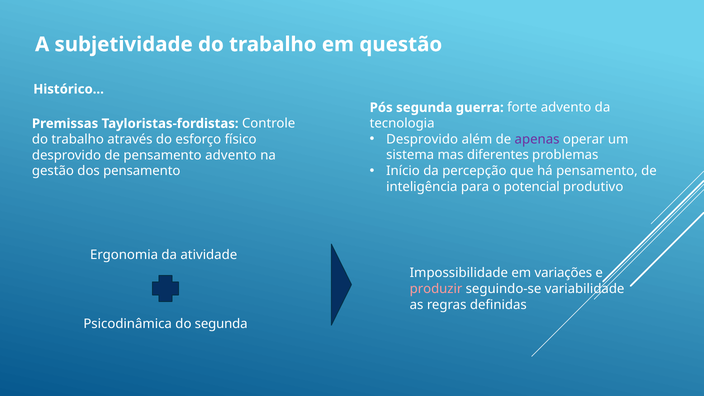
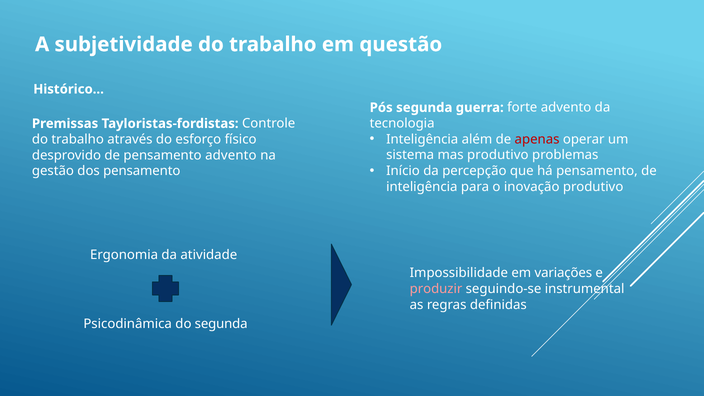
Desprovido at (422, 139): Desprovido -> Inteligência
apenas colour: purple -> red
mas diferentes: diferentes -> produtivo
potencial: potencial -> inovação
variabilidade: variabilidade -> instrumental
